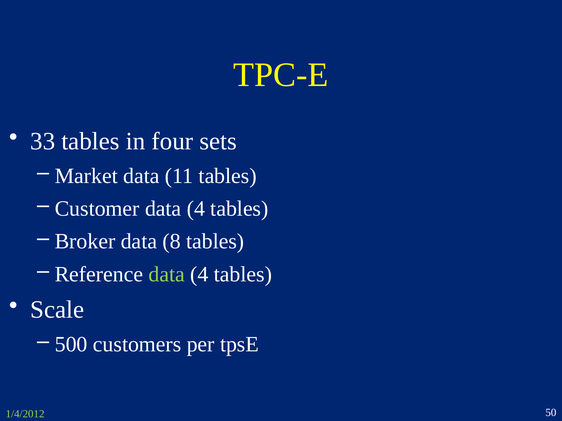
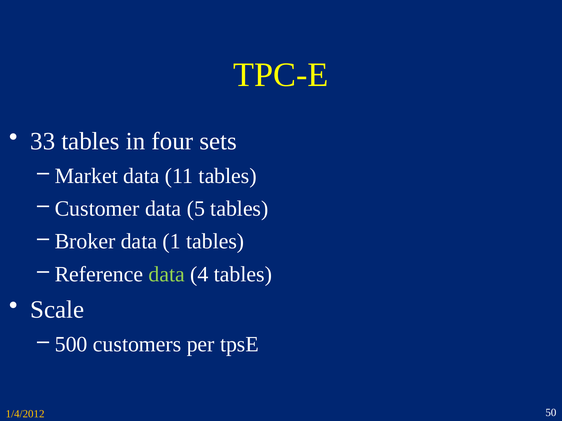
Customer data 4: 4 -> 5
8: 8 -> 1
1/4/2012 colour: light green -> yellow
